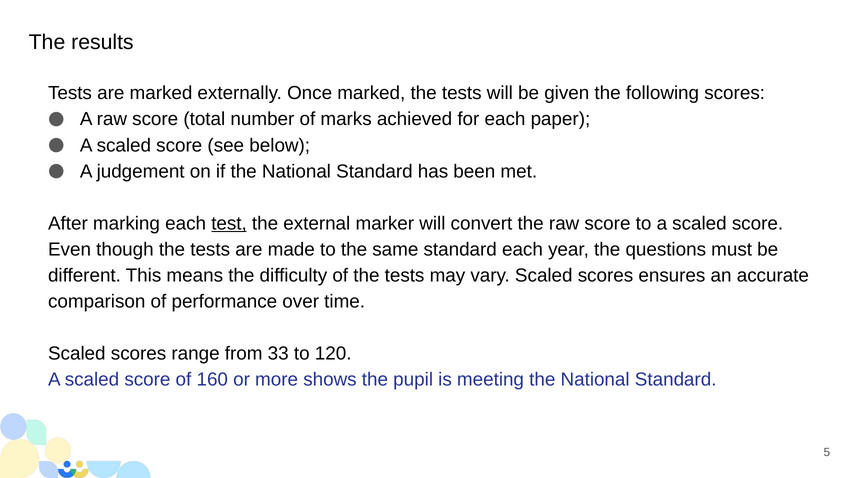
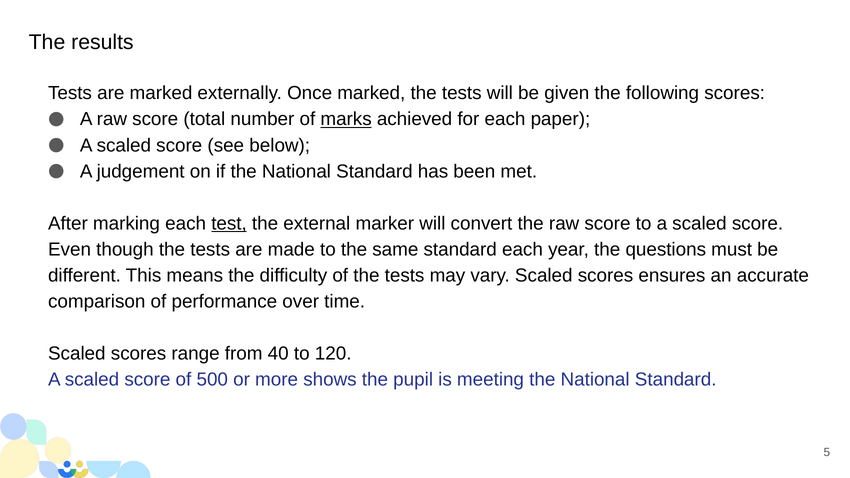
marks underline: none -> present
33: 33 -> 40
160: 160 -> 500
